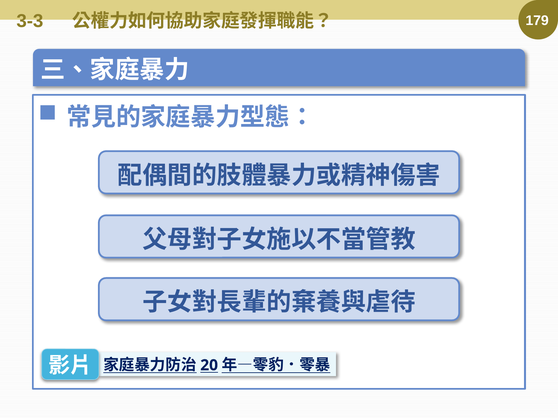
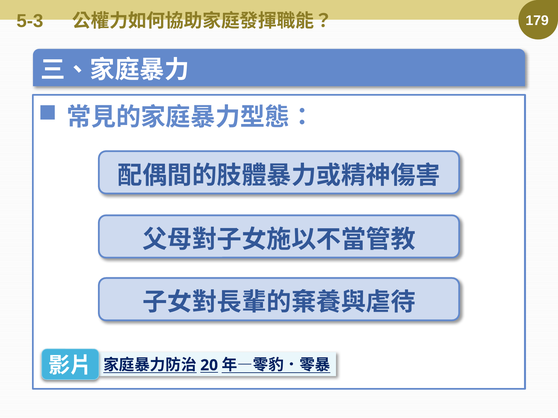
3-3: 3-3 -> 5-3
